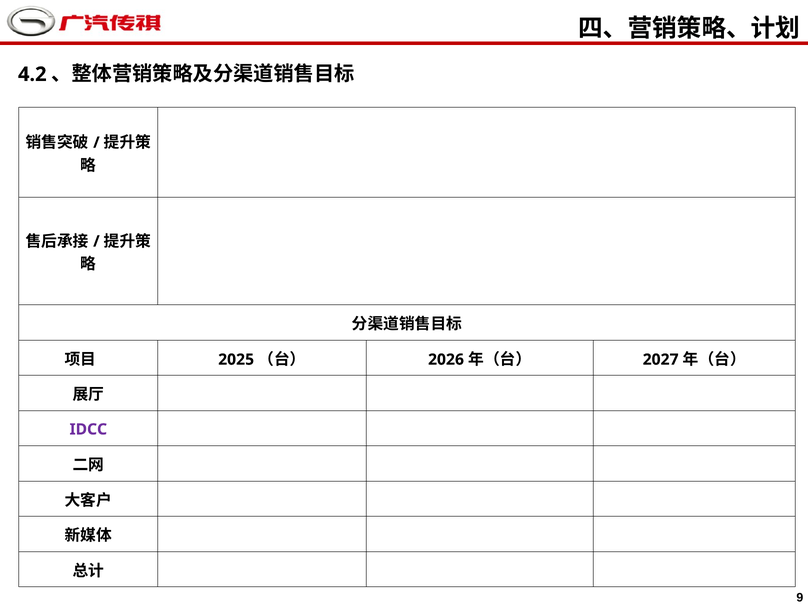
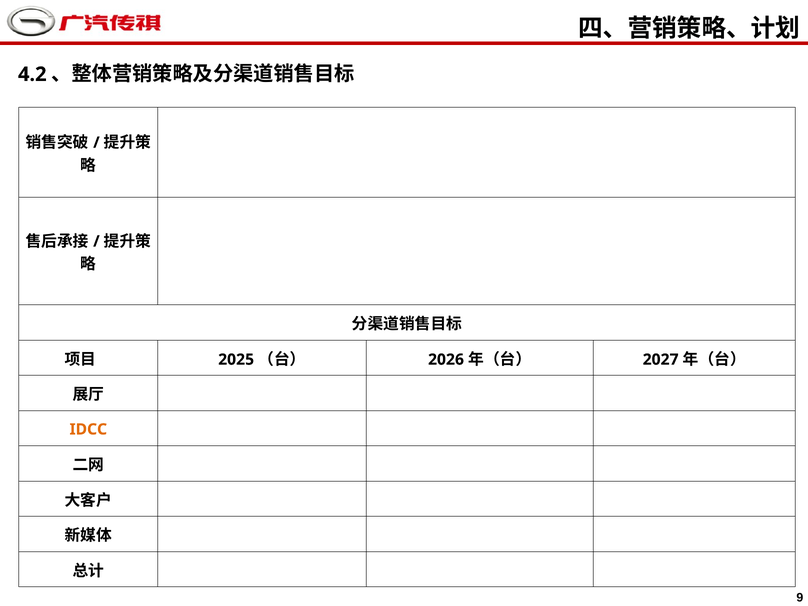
IDCC colour: purple -> orange
